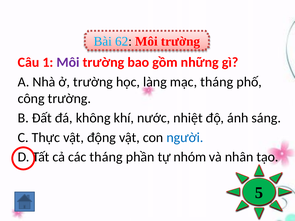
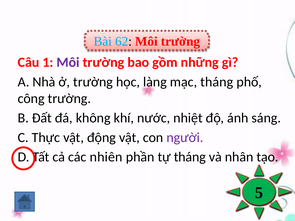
người colour: blue -> purple
các tháng: tháng -> nhiên
tự nhóm: nhóm -> tháng
